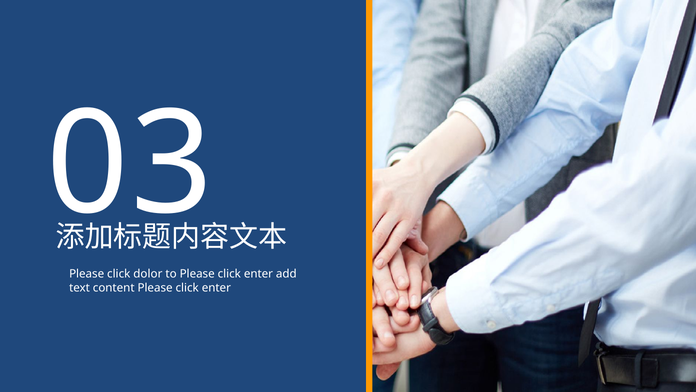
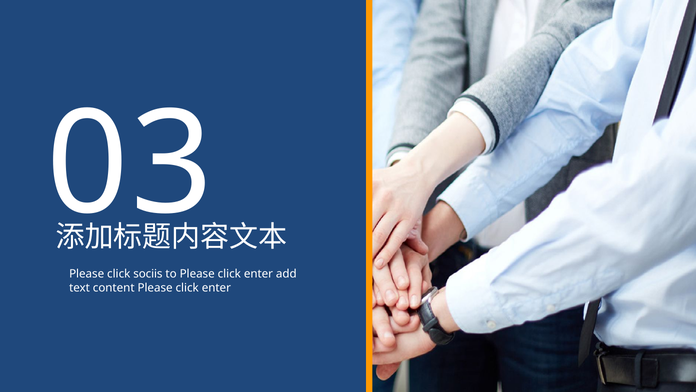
dolor: dolor -> sociis
